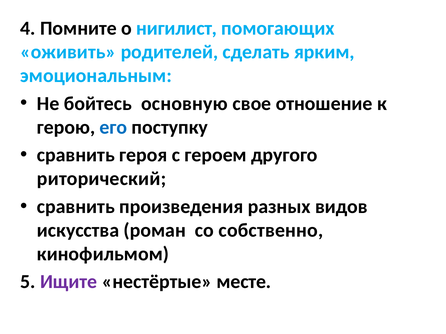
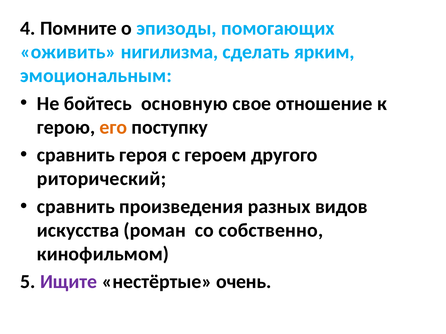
нигилист: нигилист -> эпизоды
родителей: родителей -> нигилизма
его colour: blue -> orange
месте: месте -> очень
